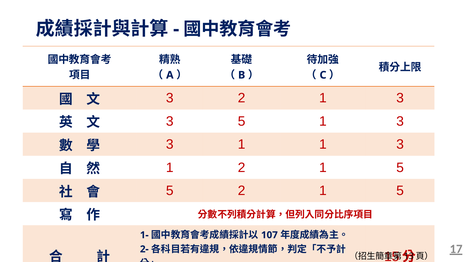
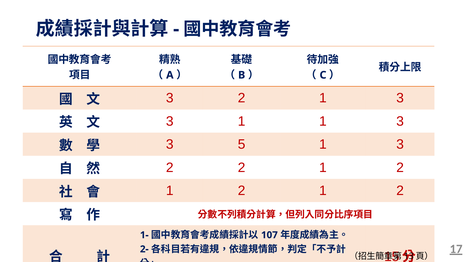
3 5: 5 -> 1
3 1: 1 -> 5
1 at (170, 168): 1 -> 2
5 at (400, 168): 5 -> 2
5 at (170, 191): 5 -> 1
5 at (400, 191): 5 -> 2
